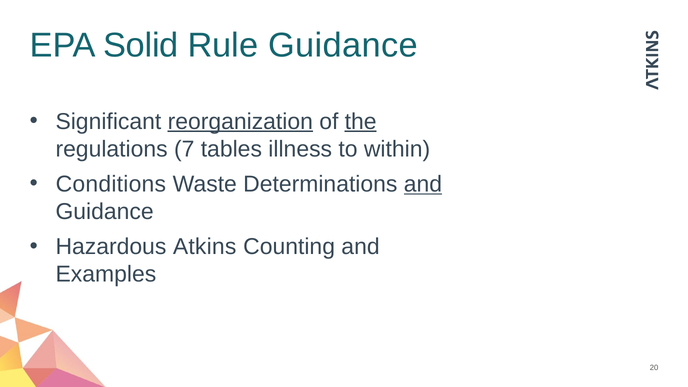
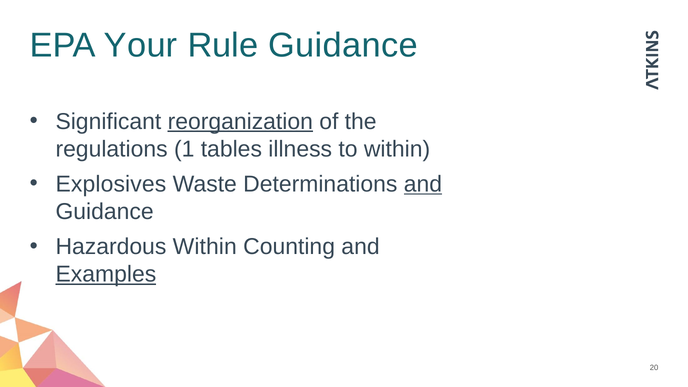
Solid: Solid -> Your
the underline: present -> none
7: 7 -> 1
Conditions: Conditions -> Explosives
Hazardous Atkins: Atkins -> Within
Examples underline: none -> present
